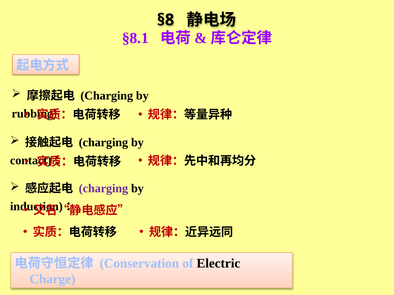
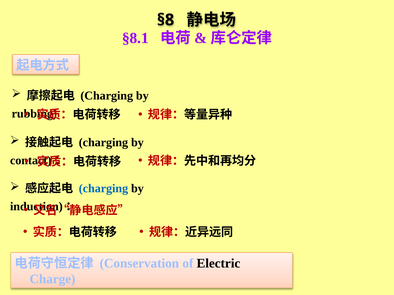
charging at (103, 189) colour: purple -> blue
